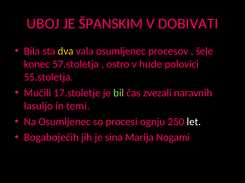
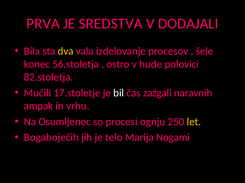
UBOJ: UBOJ -> PRVA
ŠPANSKIM: ŠPANSKIM -> SREDSTVA
DOBIVATI: DOBIVATI -> DODAJALI
vala osumljenec: osumljenec -> izdelovanje
57.stoletja: 57.stoletja -> 56.stoletja
55.stoletja: 55.stoletja -> 82.stoletja
bil colour: light green -> white
zvezali: zvezali -> zažgali
lasuljo: lasuljo -> ampak
temi: temi -> vrhu
let colour: white -> yellow
sina: sina -> telo
